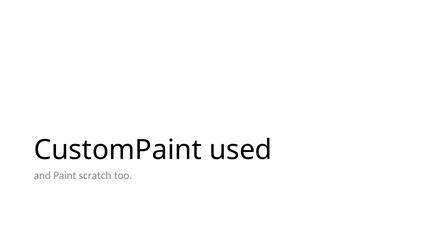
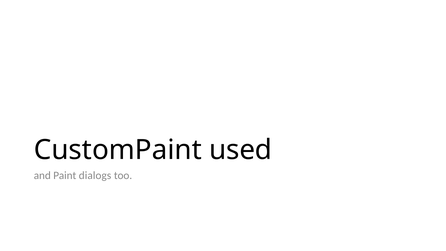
scratch: scratch -> dialogs
